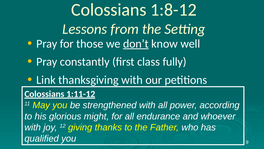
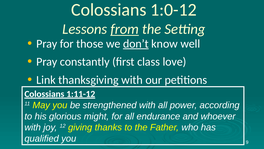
1:8-12: 1:8-12 -> 1:0-12
from underline: none -> present
fully: fully -> love
